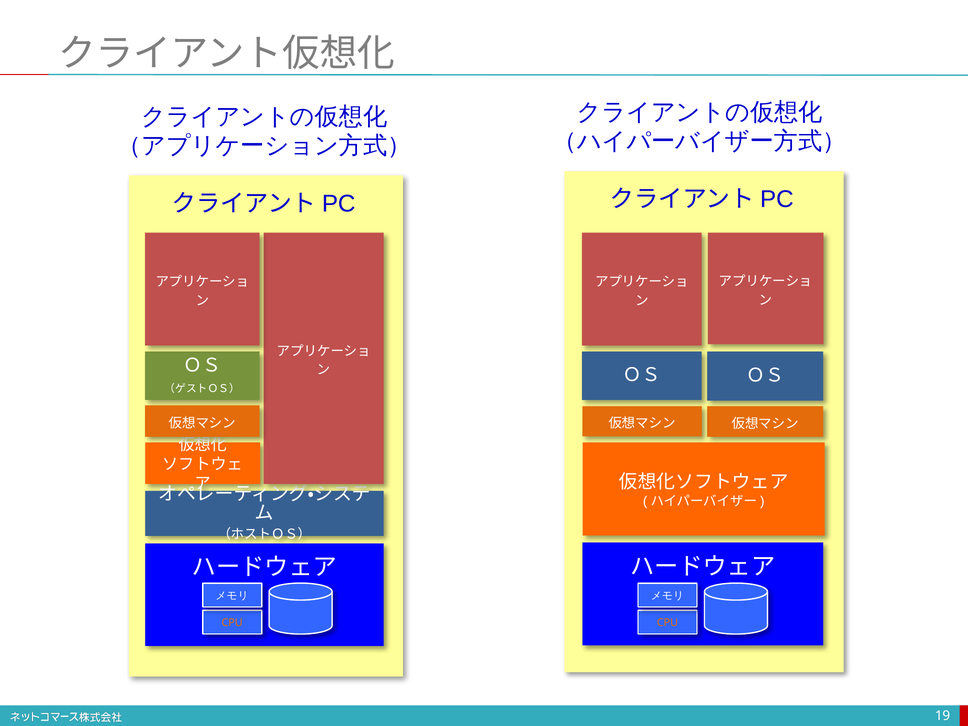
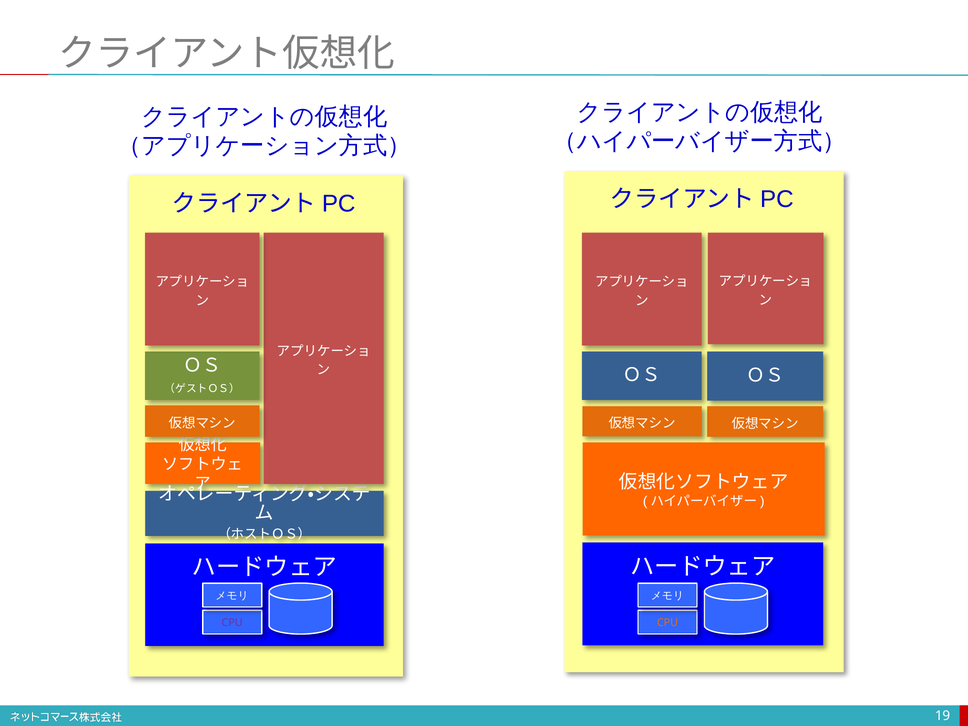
CPU at (232, 623) colour: orange -> purple
